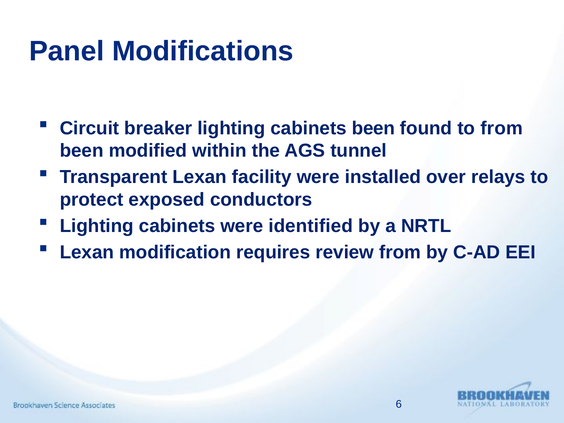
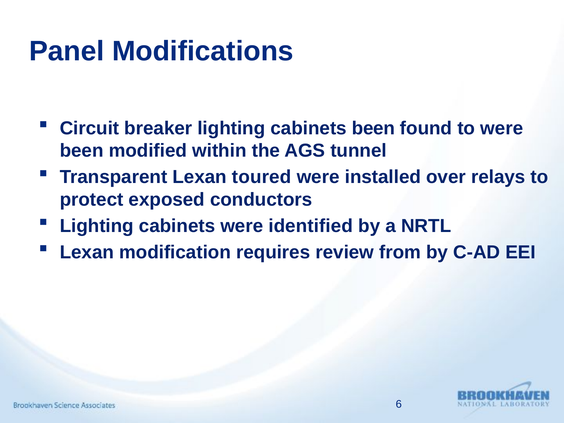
to from: from -> were
facility: facility -> toured
